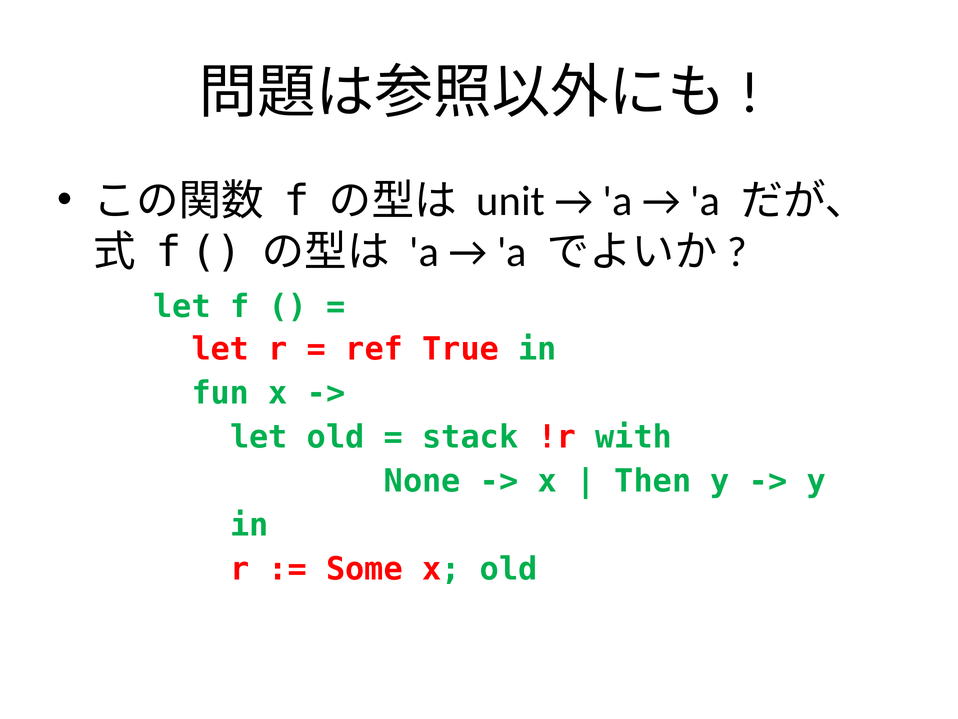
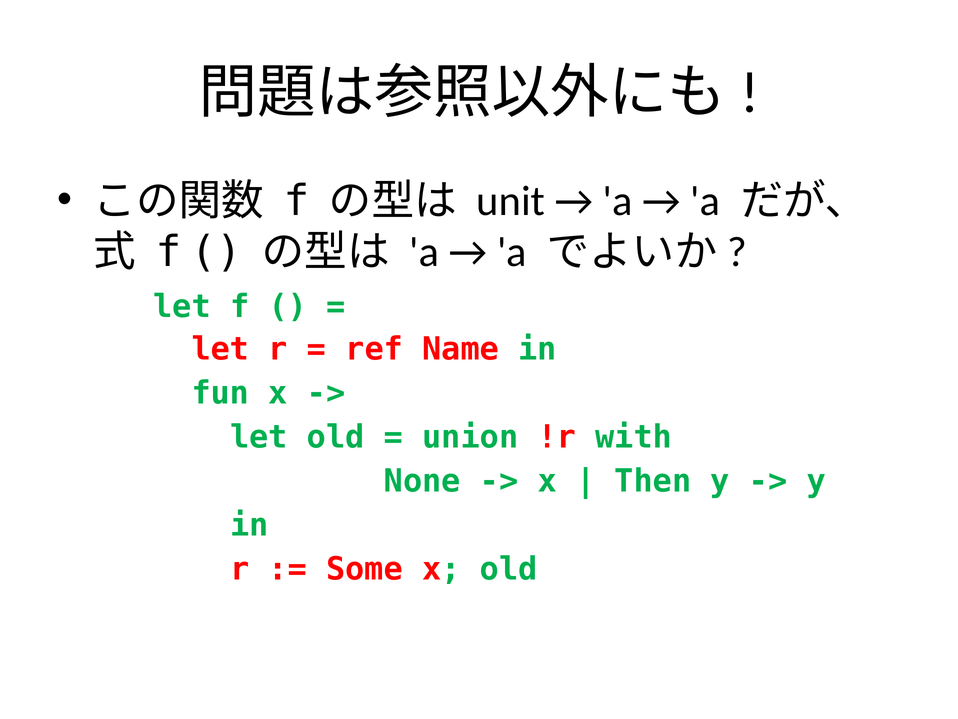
True: True -> Name
stack: stack -> union
